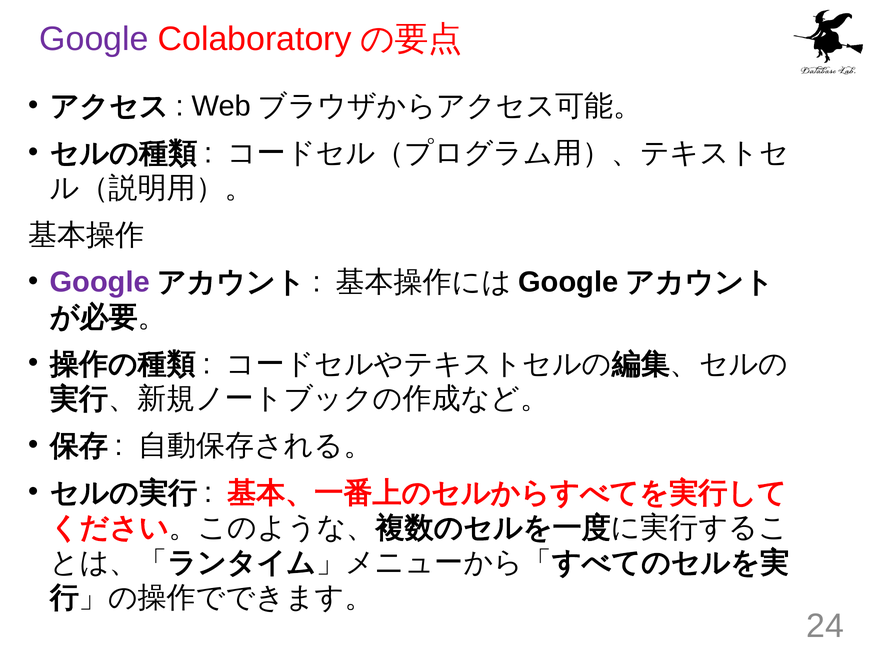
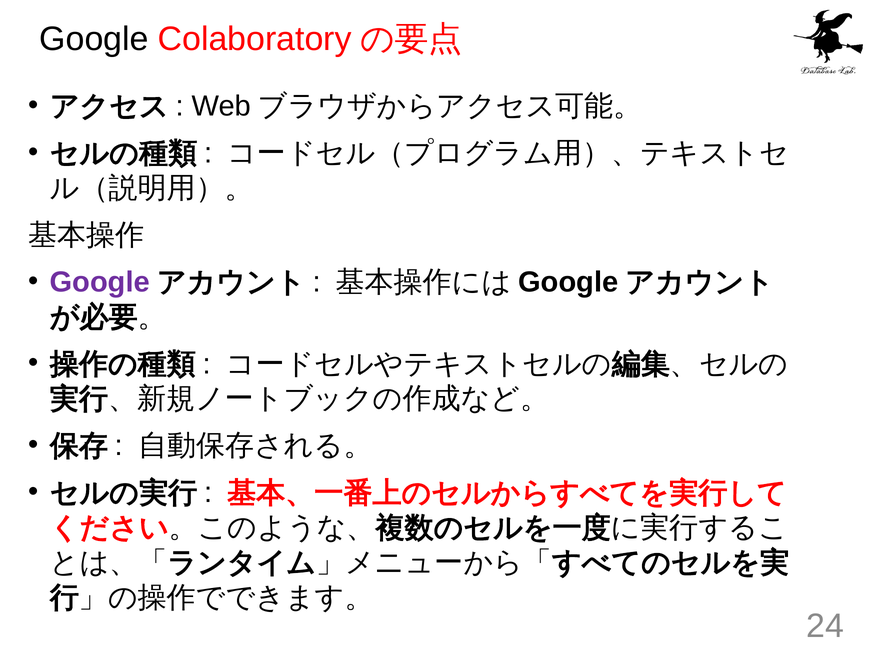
Google at (94, 39) colour: purple -> black
